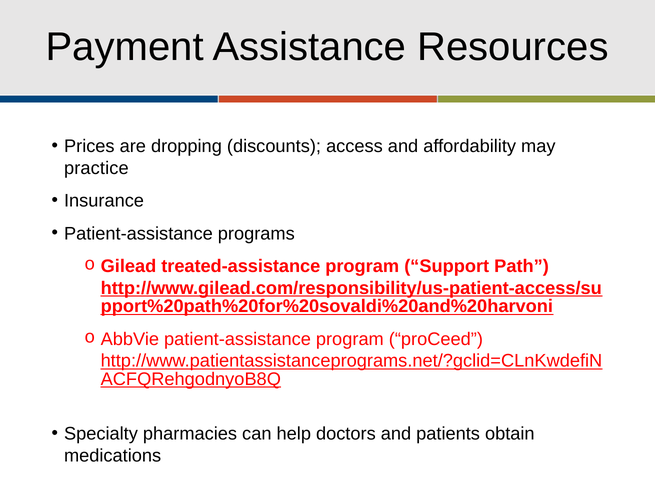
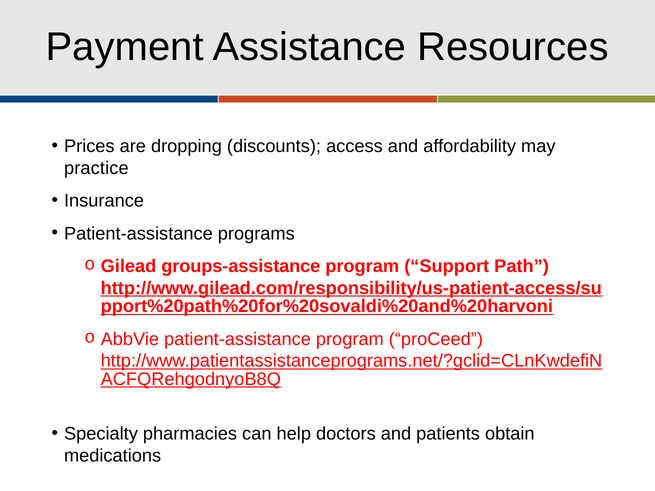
treated-assistance: treated-assistance -> groups-assistance
